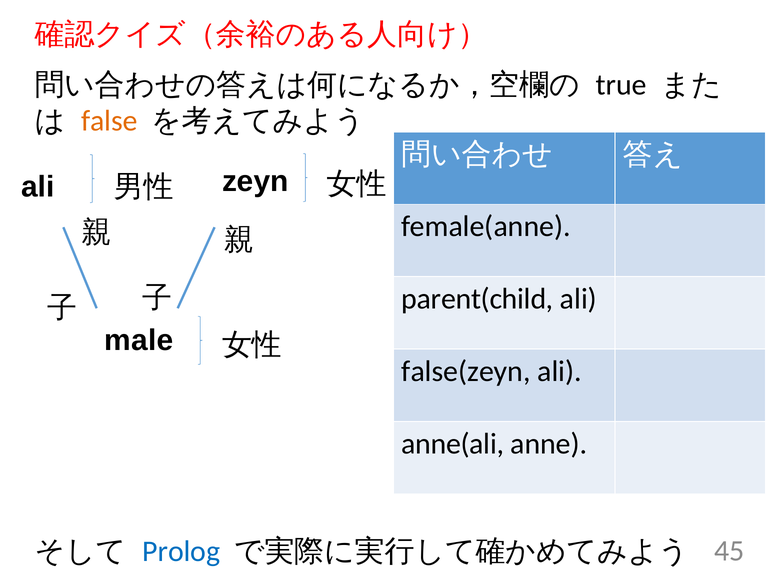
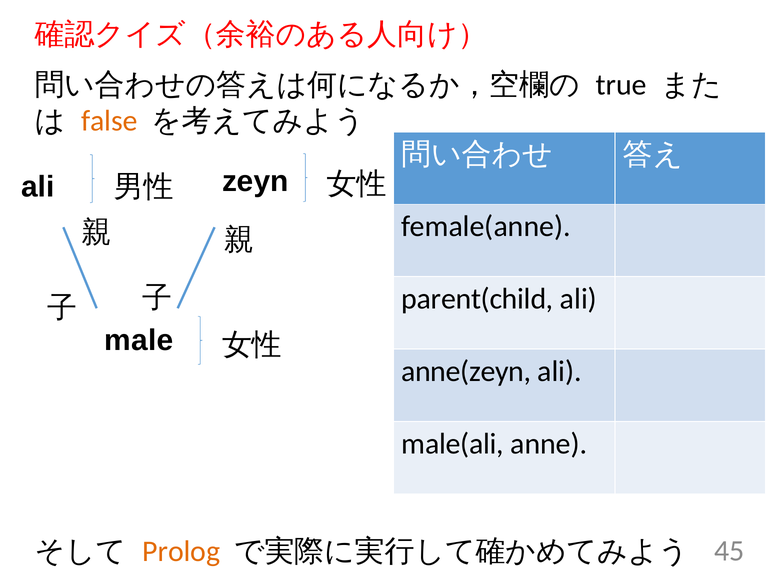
false(zeyn: false(zeyn -> anne(zeyn
anne(ali: anne(ali -> male(ali
Prolog colour: blue -> orange
